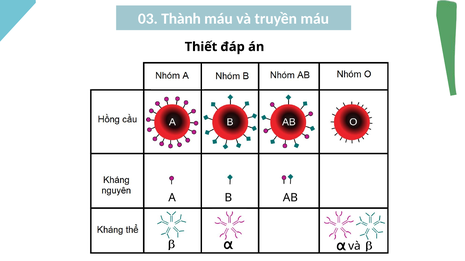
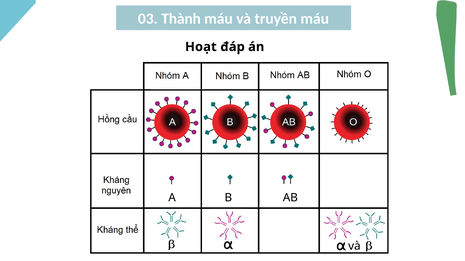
Thiết: Thiết -> Hoạt
